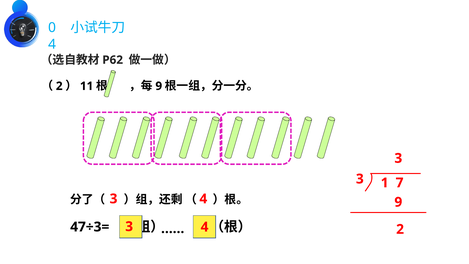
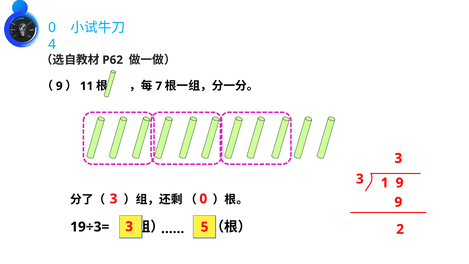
2 at (59, 86): 2 -> 9
9 at (159, 86): 9 -> 7
1 7: 7 -> 9
4 at (203, 199): 4 -> 0
4 at (205, 227): 4 -> 5
47÷3=: 47÷3= -> 19÷3=
